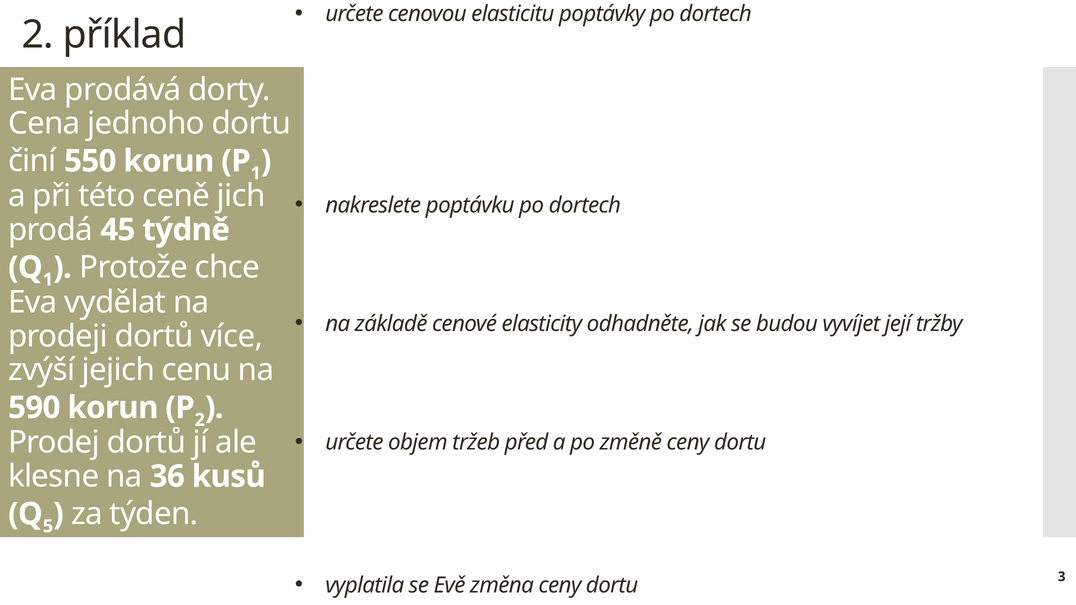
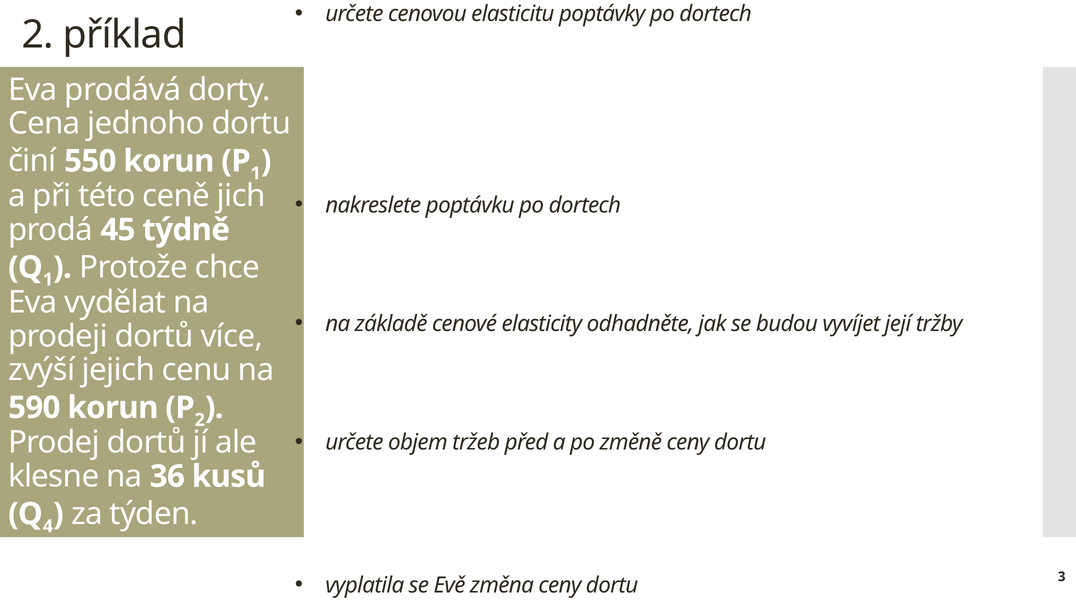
5: 5 -> 4
